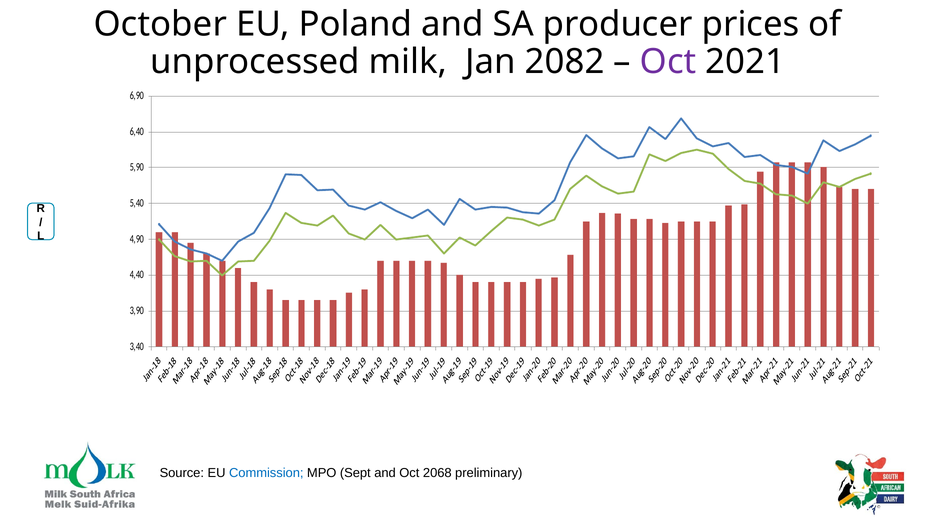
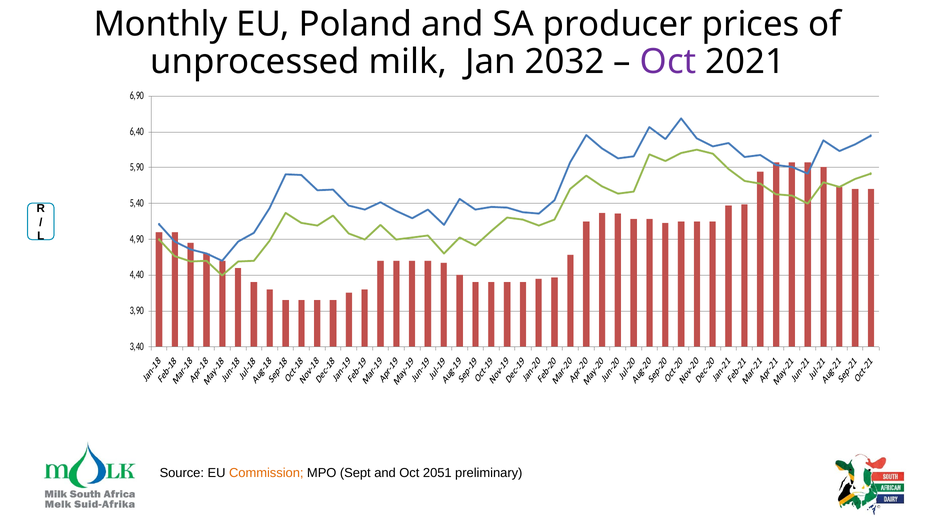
October: October -> Monthly
2082: 2082 -> 2032
Commission colour: blue -> orange
2068: 2068 -> 2051
